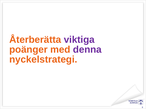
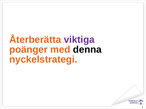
denna colour: purple -> black
